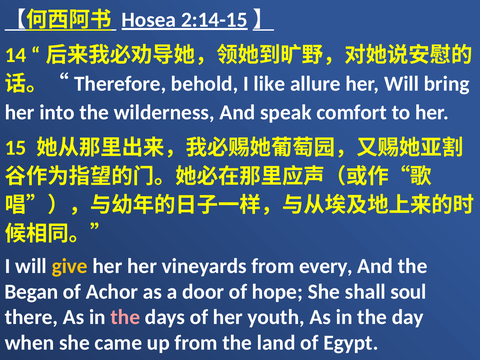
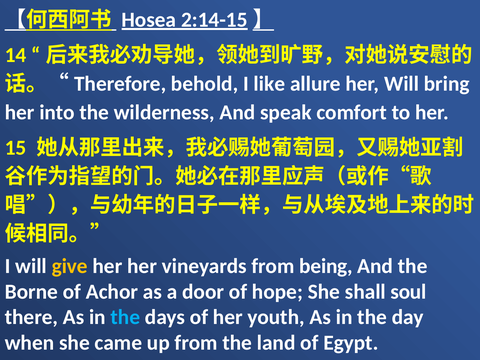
every: every -> being
Began: Began -> Borne
the at (125, 317) colour: pink -> light blue
